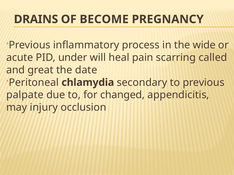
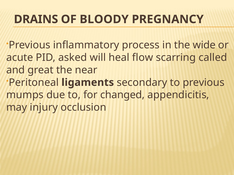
BECOME: BECOME -> BLOODY
under: under -> asked
pain: pain -> flow
date: date -> near
chlamydia: chlamydia -> ligaments
palpate: palpate -> mumps
